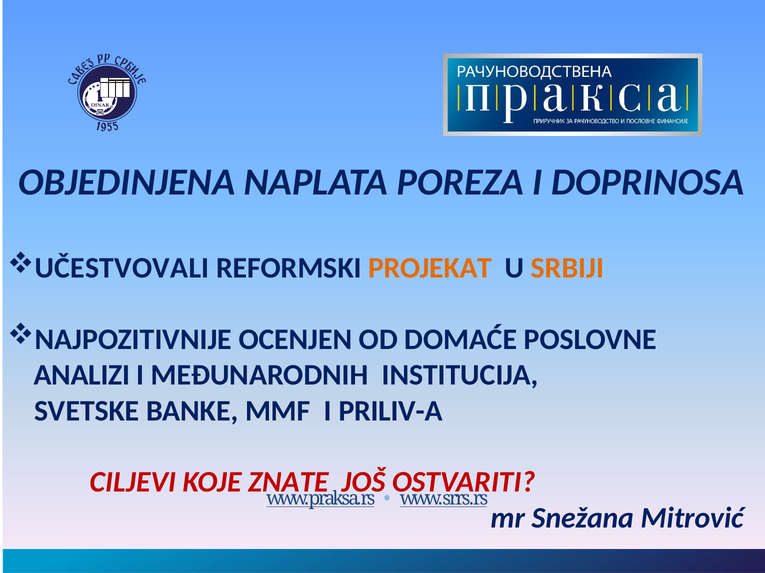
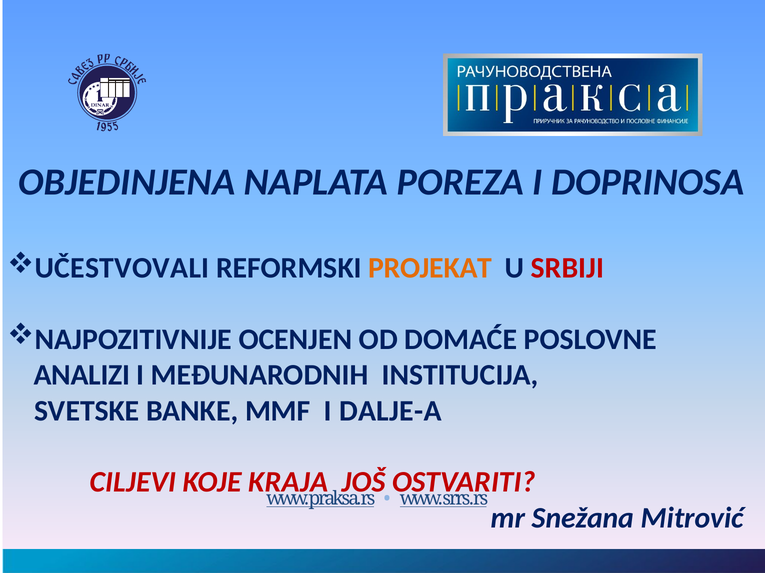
SRBIJI colour: orange -> red
PRILIV-A: PRILIV-A -> DALJE-A
ZNATE: ZNATE -> KRAJA
